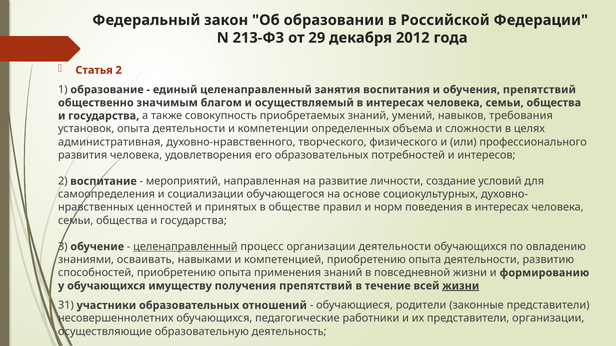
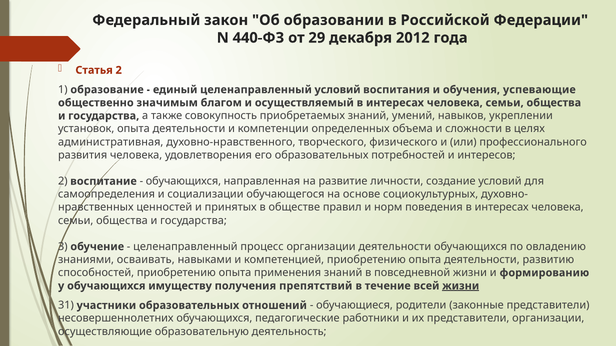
213-ФЗ: 213-ФЗ -> 440-ФЗ
целенаправленный занятия: занятия -> условий
обучения препятствий: препятствий -> успевающие
требования: требования -> укреплении
мероприятий at (183, 181): мероприятий -> обучающихся
целенаправленный at (185, 247) underline: present -> none
